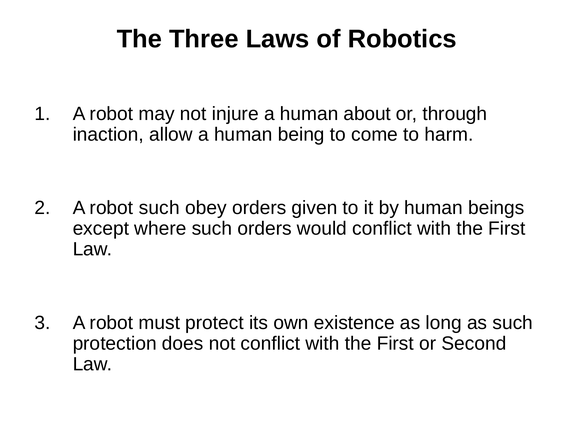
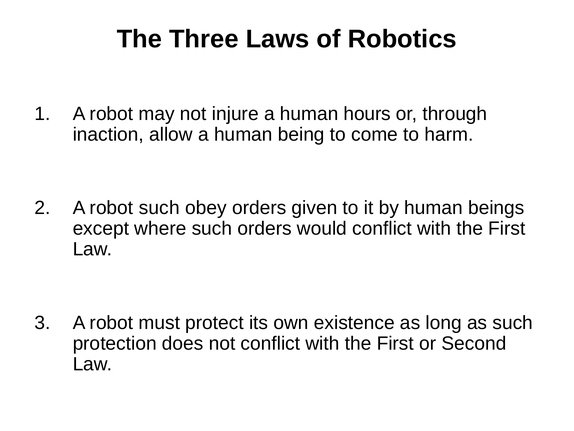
about: about -> hours
